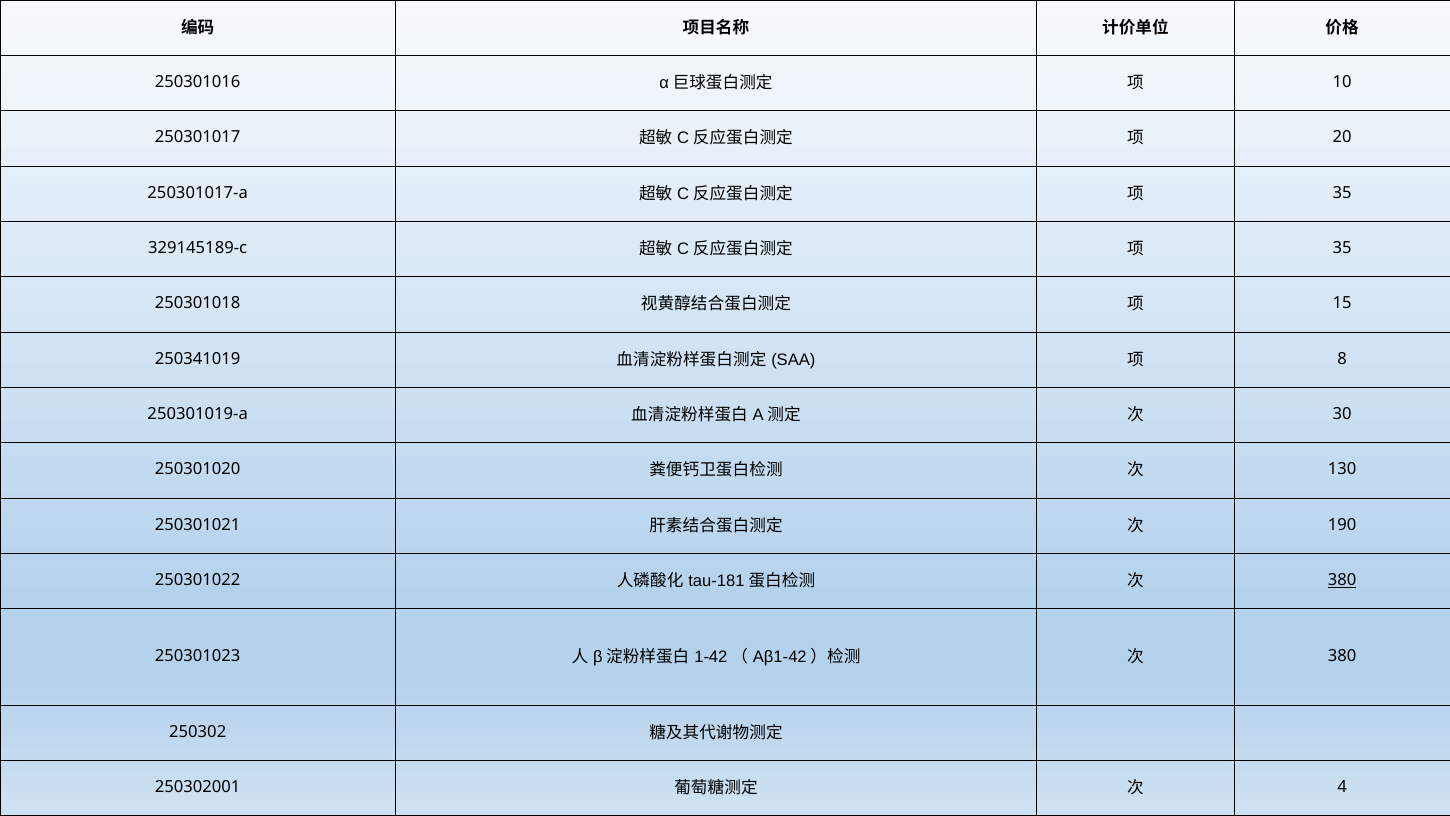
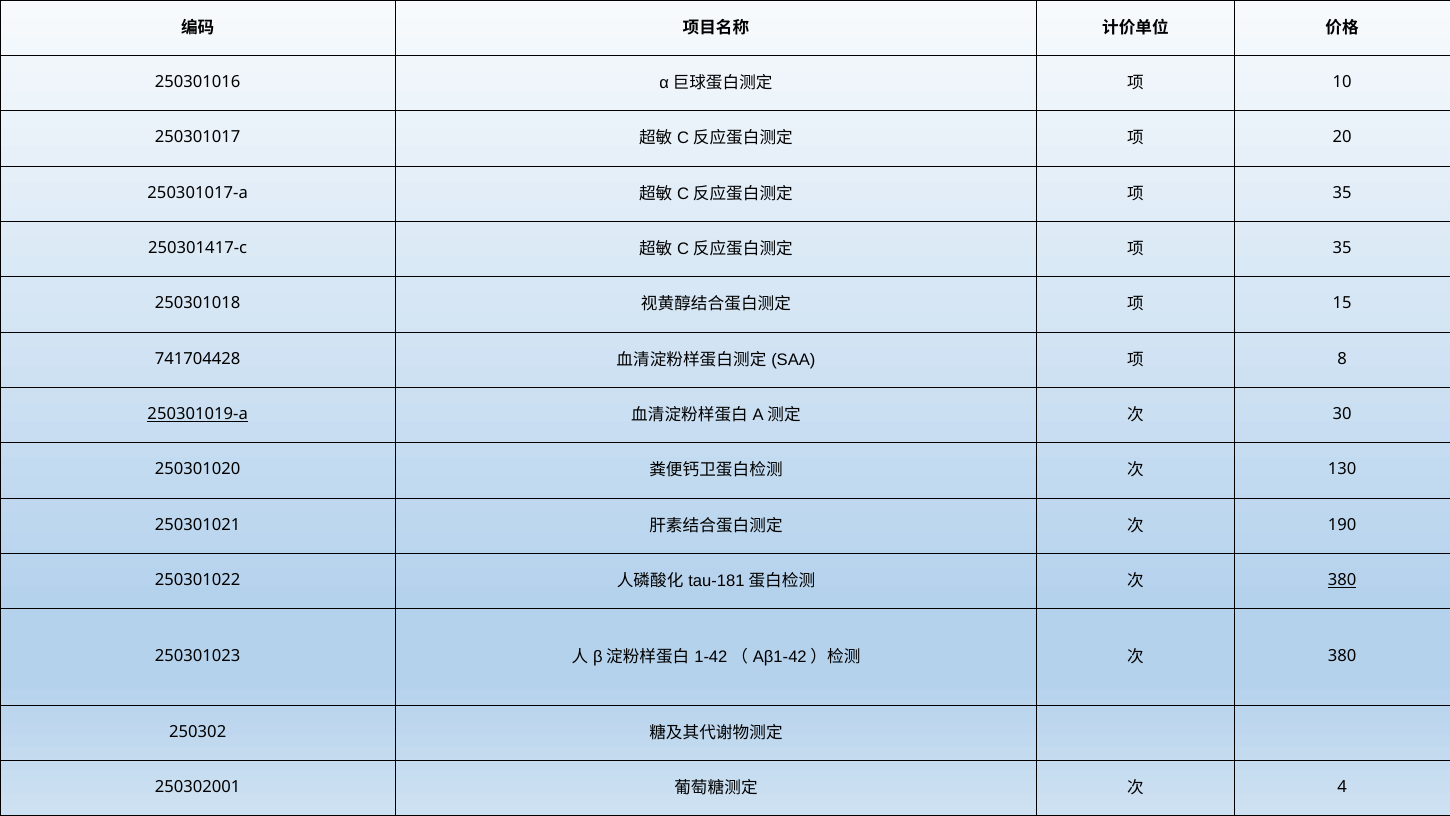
329145189-c: 329145189-c -> 250301417-c
250341019: 250341019 -> 741704428
250301019-a underline: none -> present
